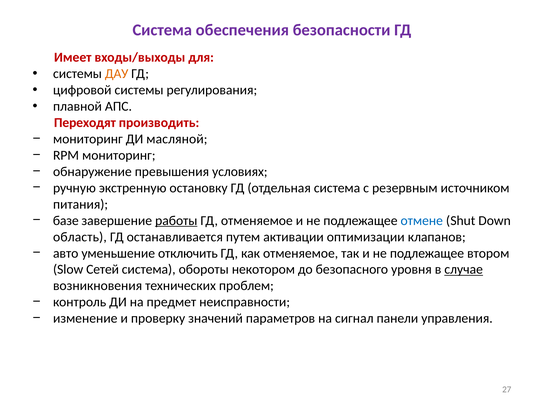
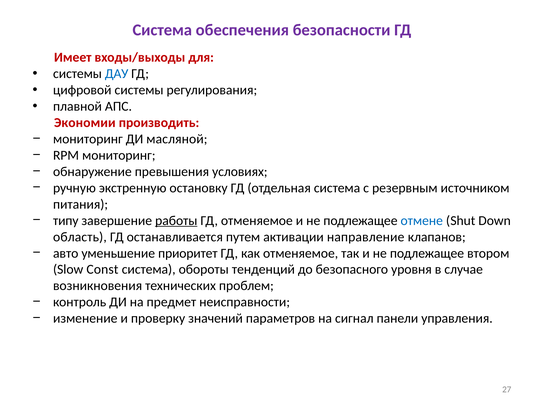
ДАУ colour: orange -> blue
Переходят: Переходят -> Экономии
базе: базе -> типу
оптимизации: оптимизации -> направление
отключить: отключить -> приоритет
Сетей: Сетей -> Const
некотором: некотором -> тенденций
случае underline: present -> none
